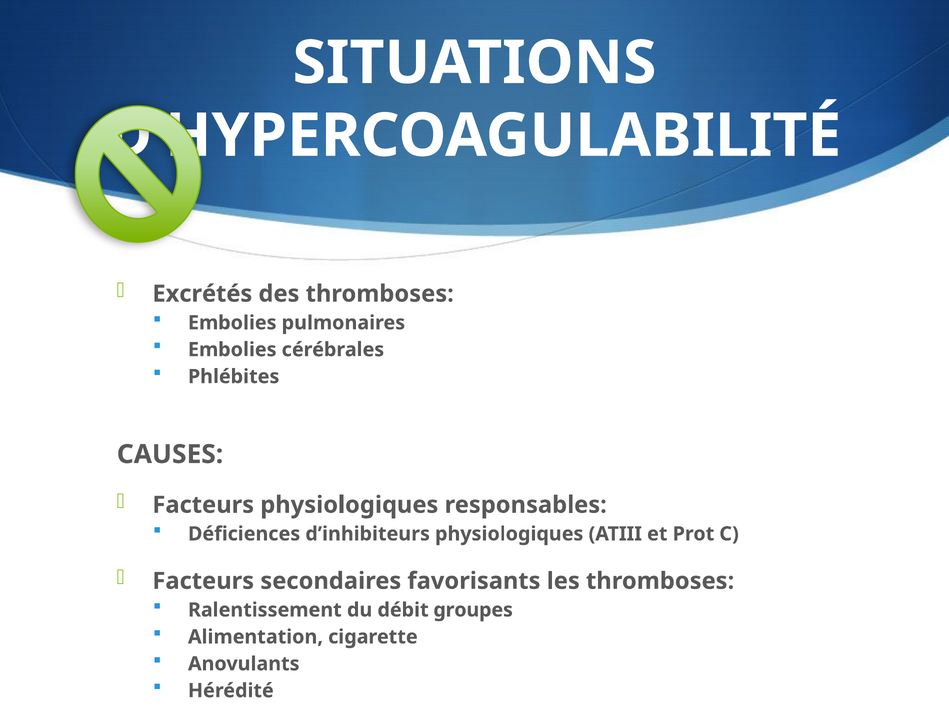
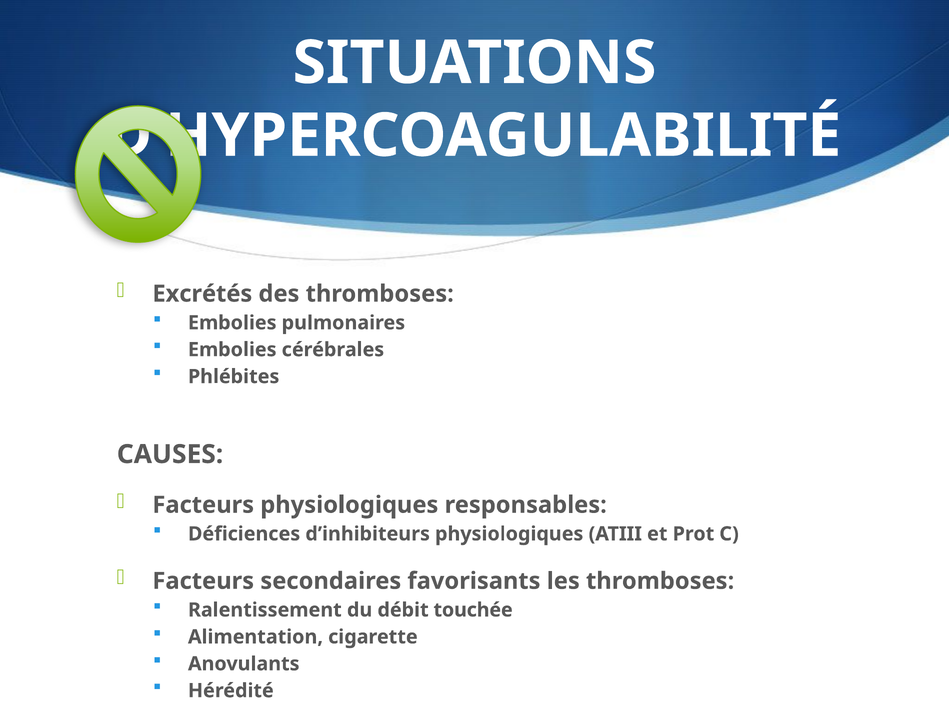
groupes: groupes -> touchée
